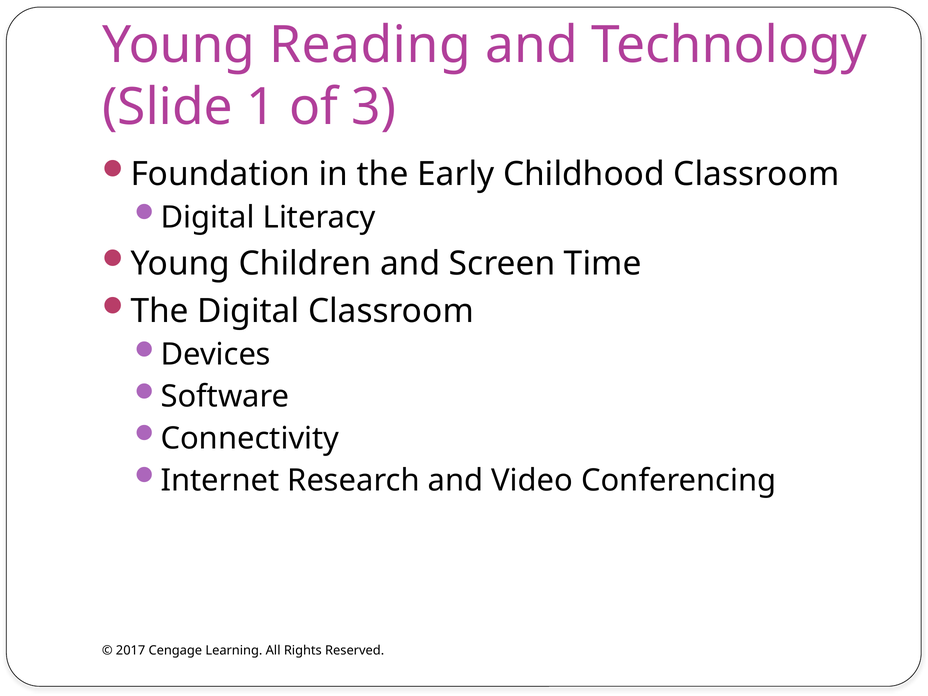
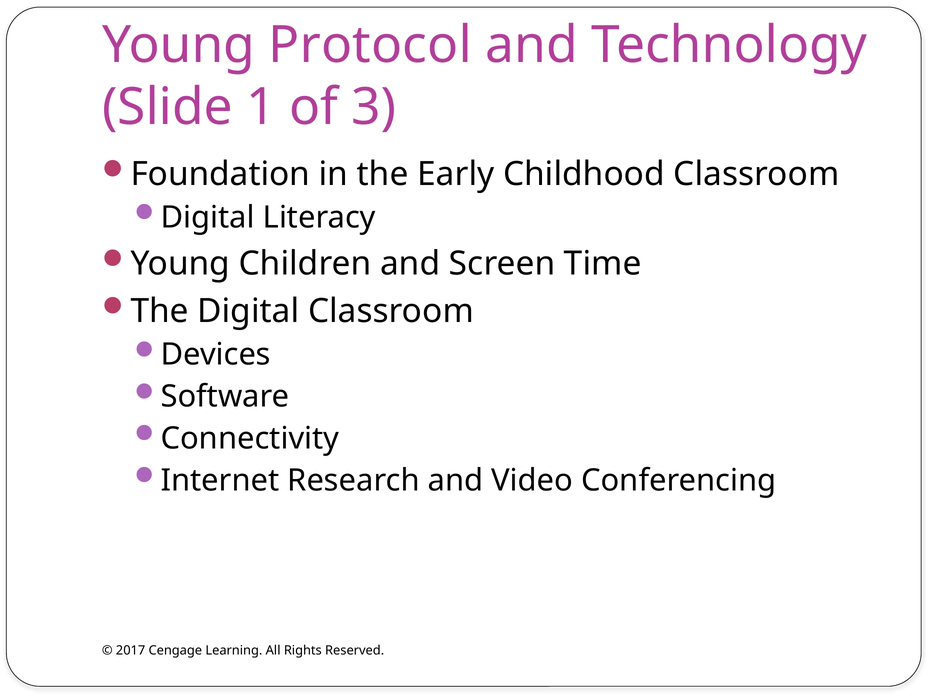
Reading: Reading -> Protocol
